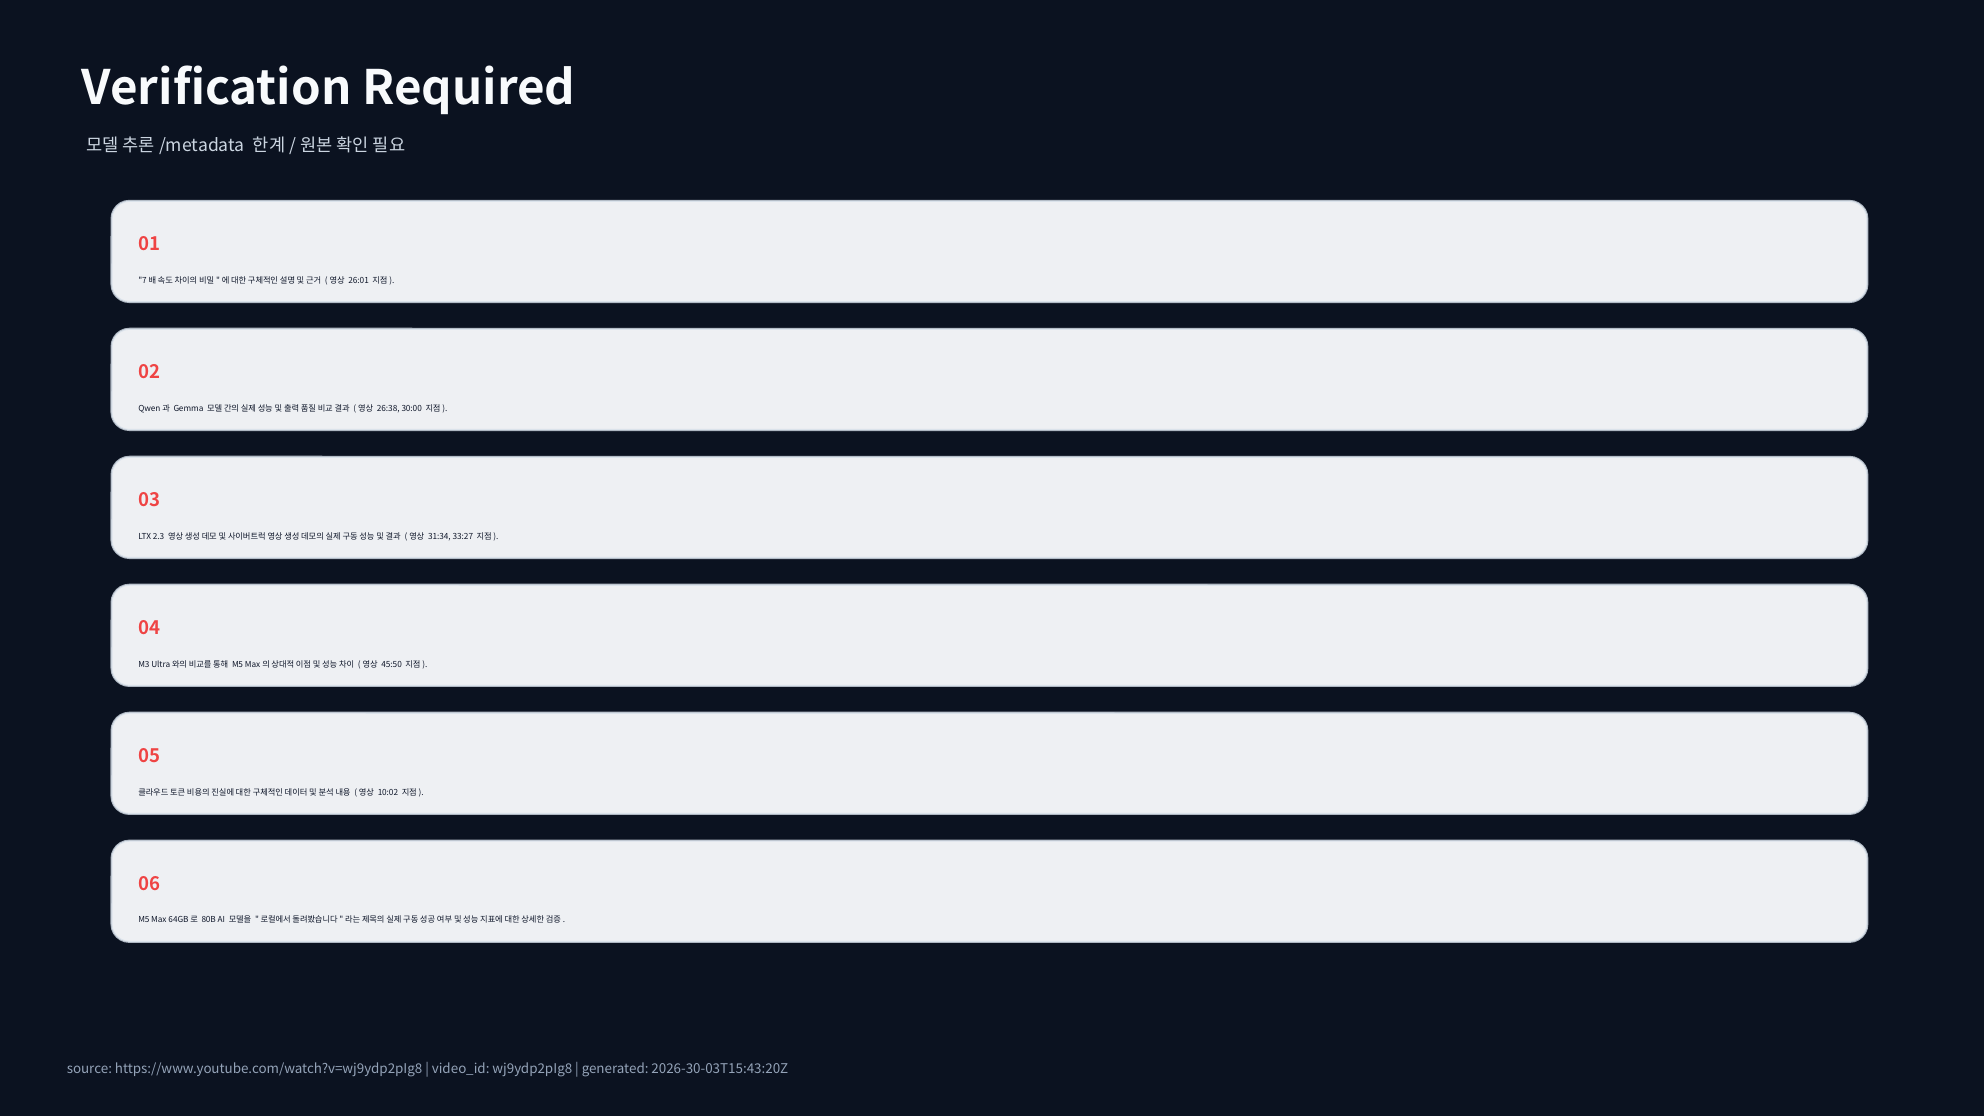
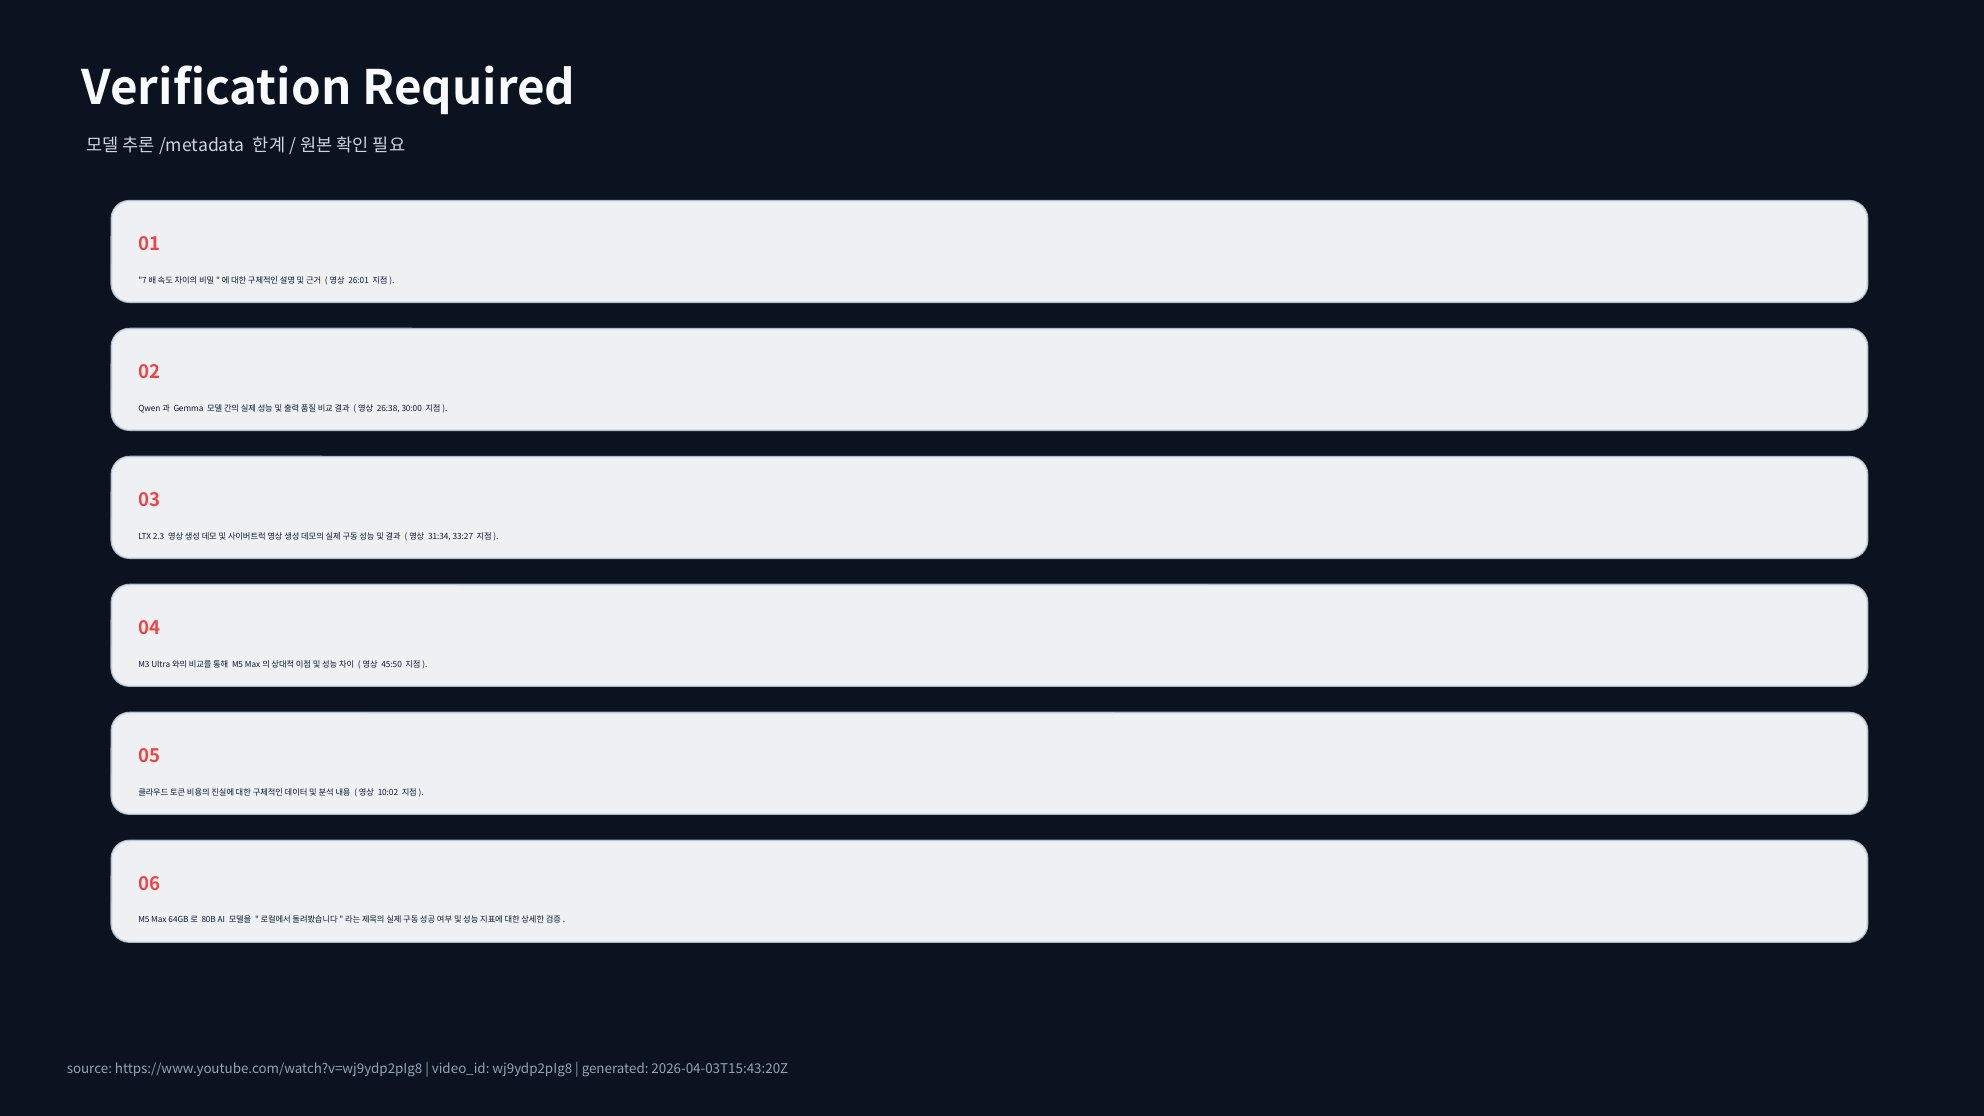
2026-30-03T15:43:20Z: 2026-30-03T15:43:20Z -> 2026-04-03T15:43:20Z
